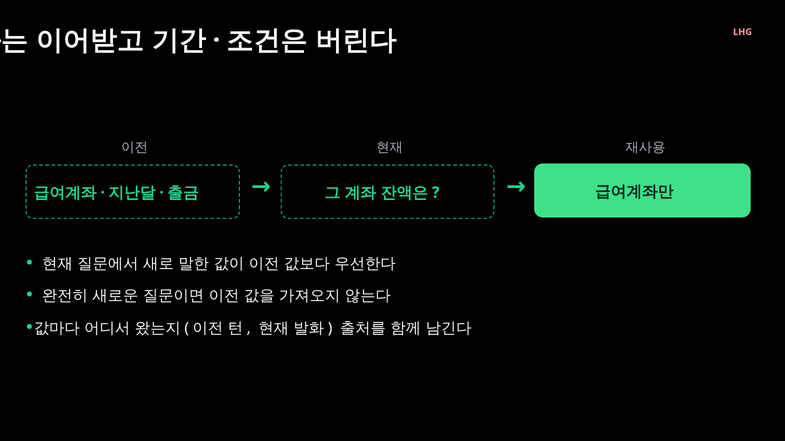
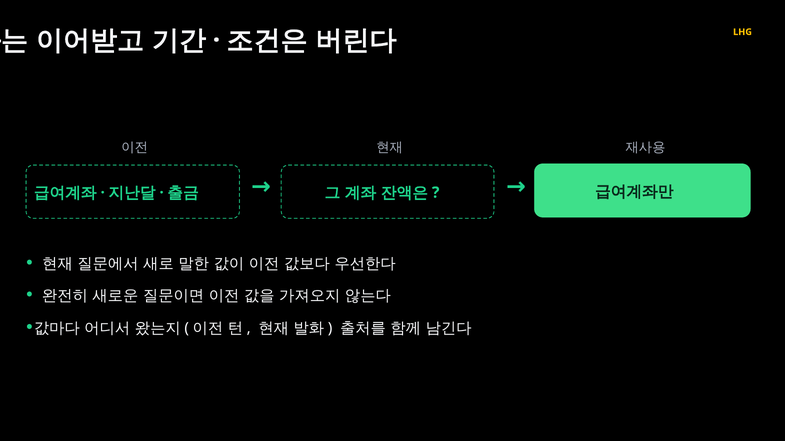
LHG colour: pink -> yellow
